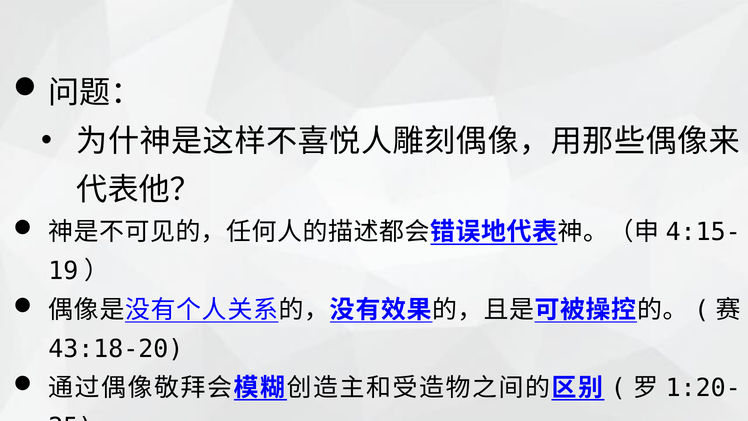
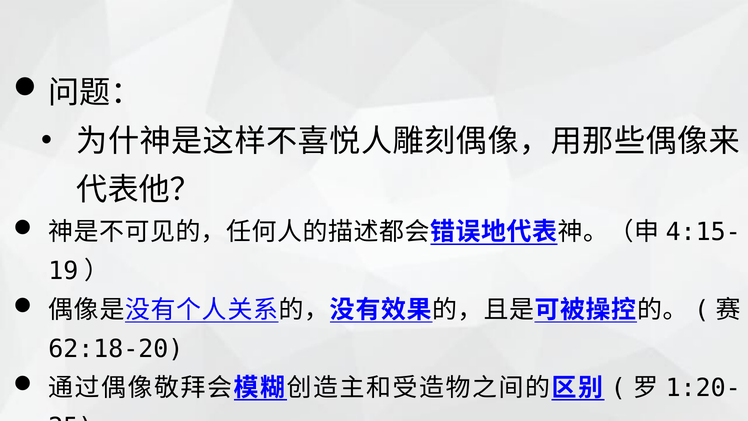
43:18-20: 43:18-20 -> 62:18-20
